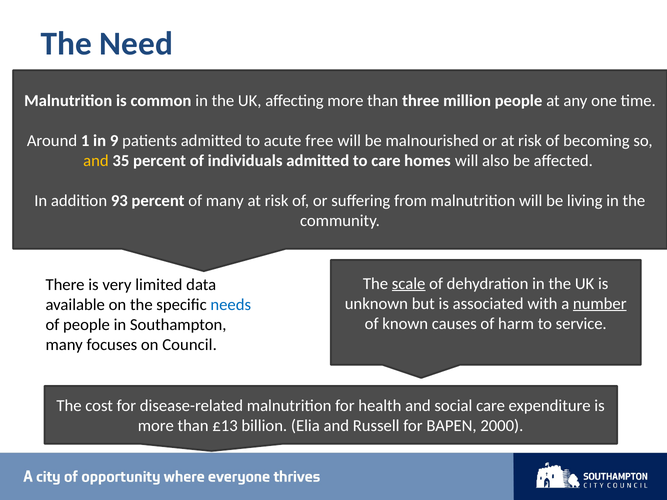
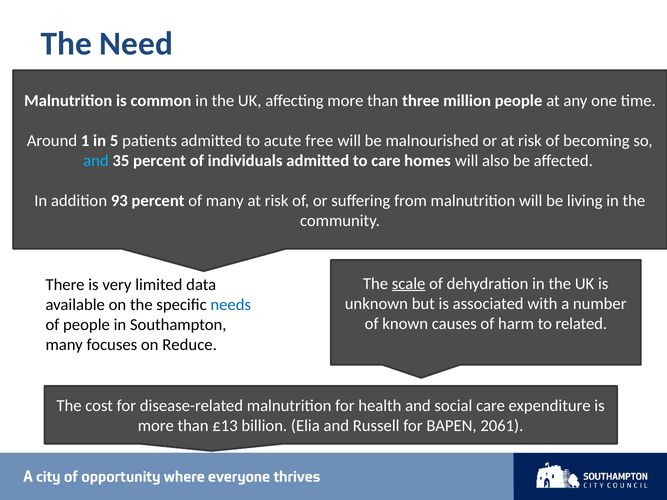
9: 9 -> 5
and at (96, 161) colour: yellow -> light blue
number underline: present -> none
service: service -> related
Council: Council -> Reduce
2000: 2000 -> 2061
